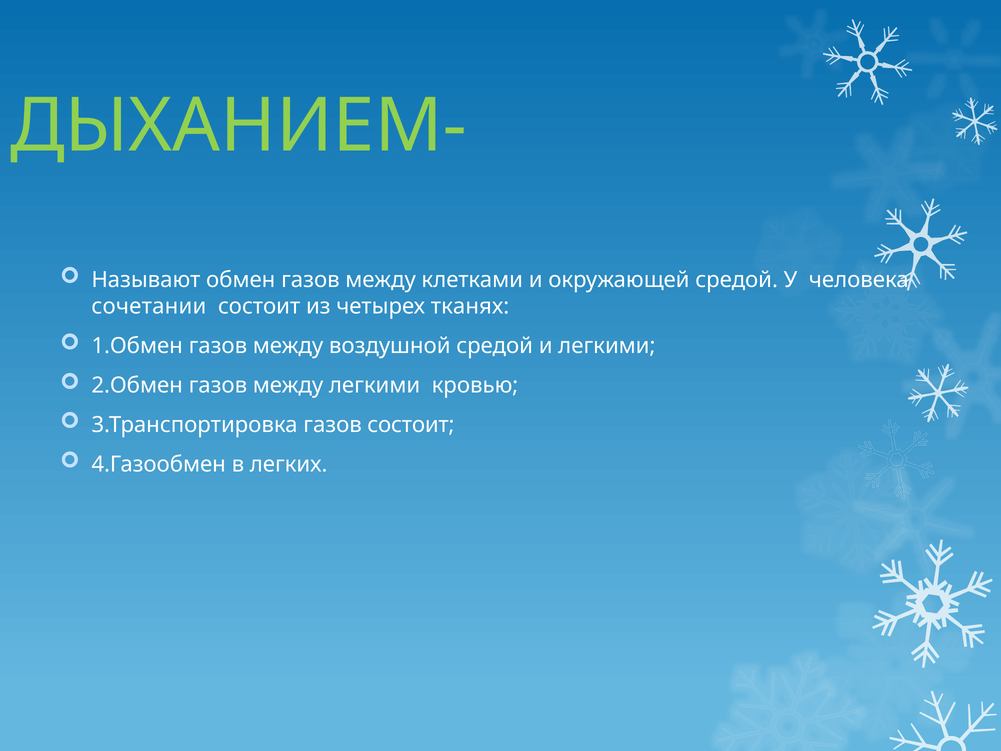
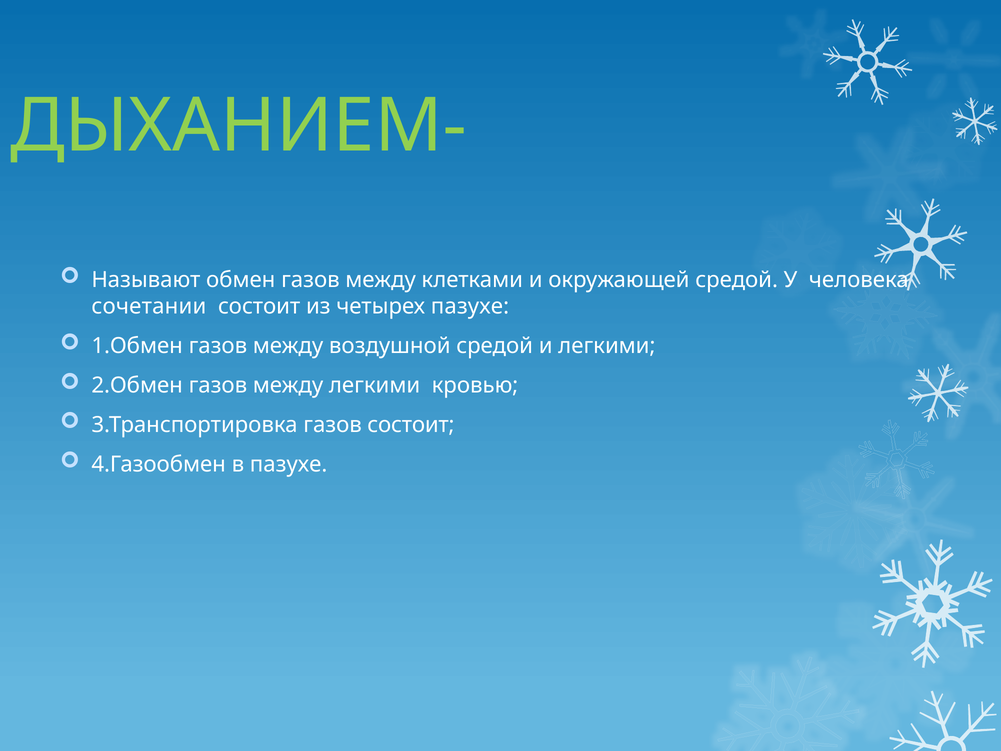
четырех тканях: тканях -> пазухе
в легких: легких -> пазухе
